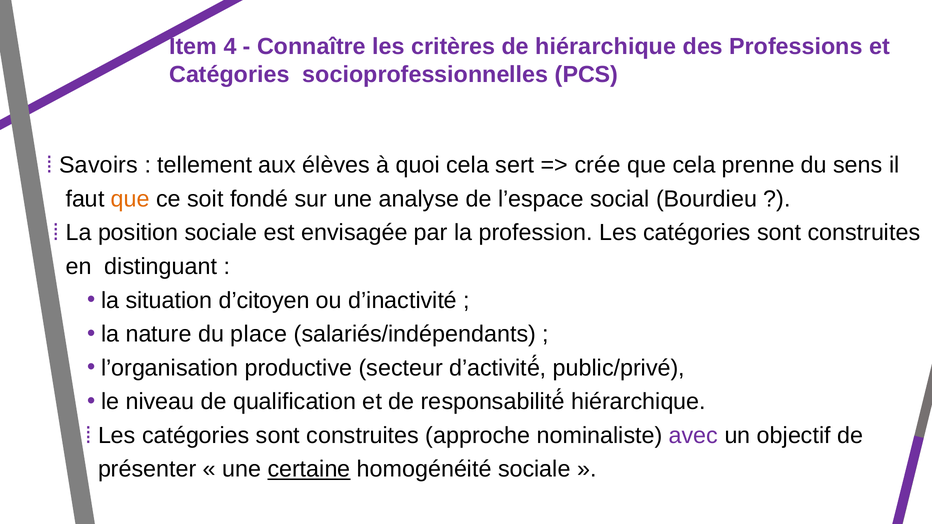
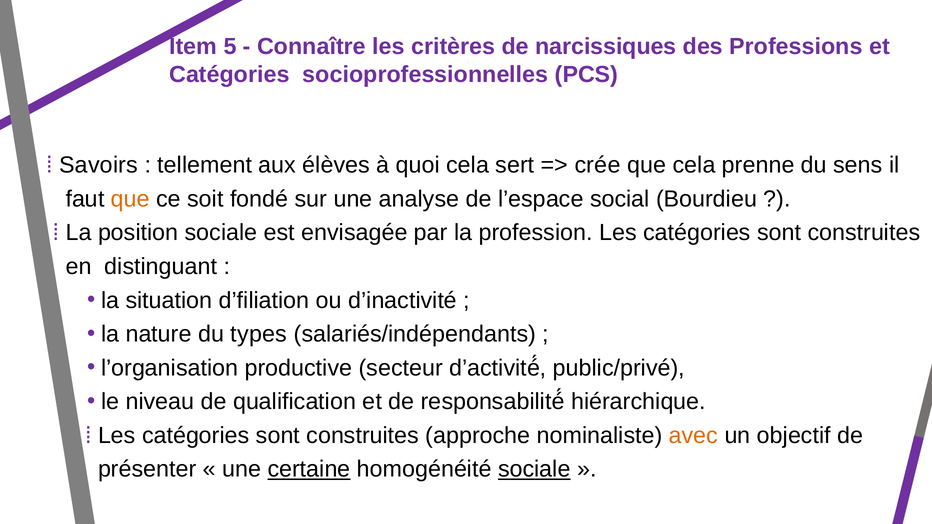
4: 4 -> 5
de hiérarchique: hiérarchique -> narcissiques
d’citoyen: d’citoyen -> d’filiation
place: place -> types
avec colour: purple -> orange
sociale at (534, 469) underline: none -> present
